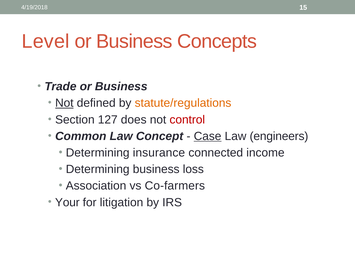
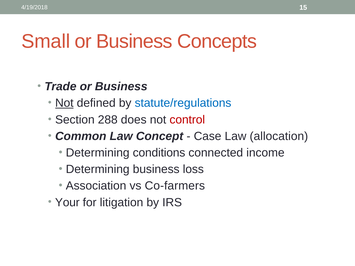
Level: Level -> Small
statute/regulations colour: orange -> blue
127: 127 -> 288
Case underline: present -> none
engineers: engineers -> allocation
insurance: insurance -> conditions
